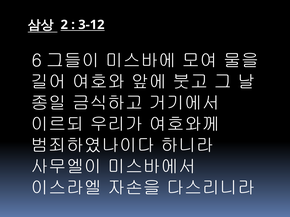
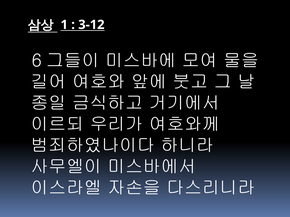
2: 2 -> 1
